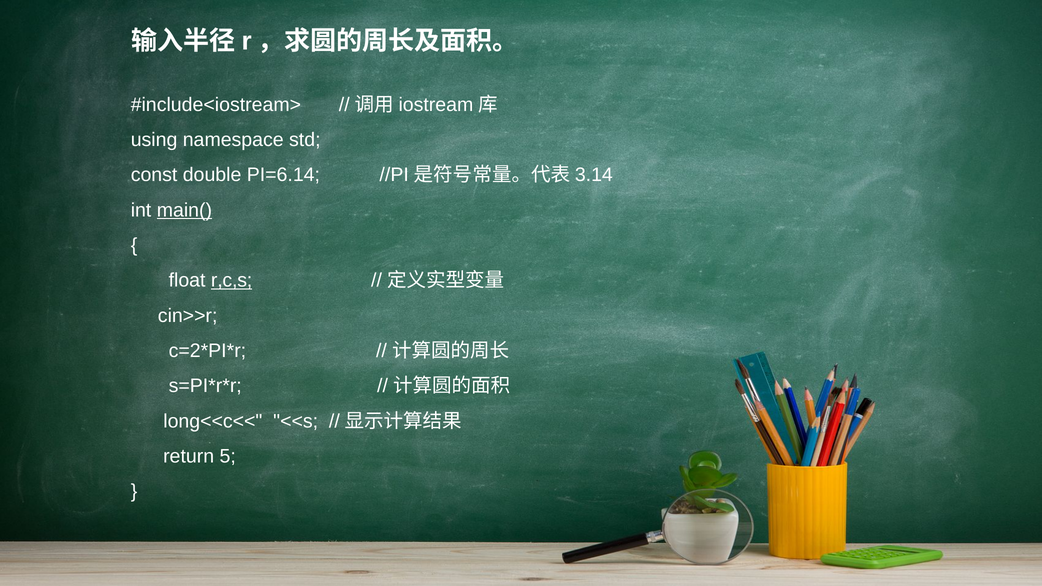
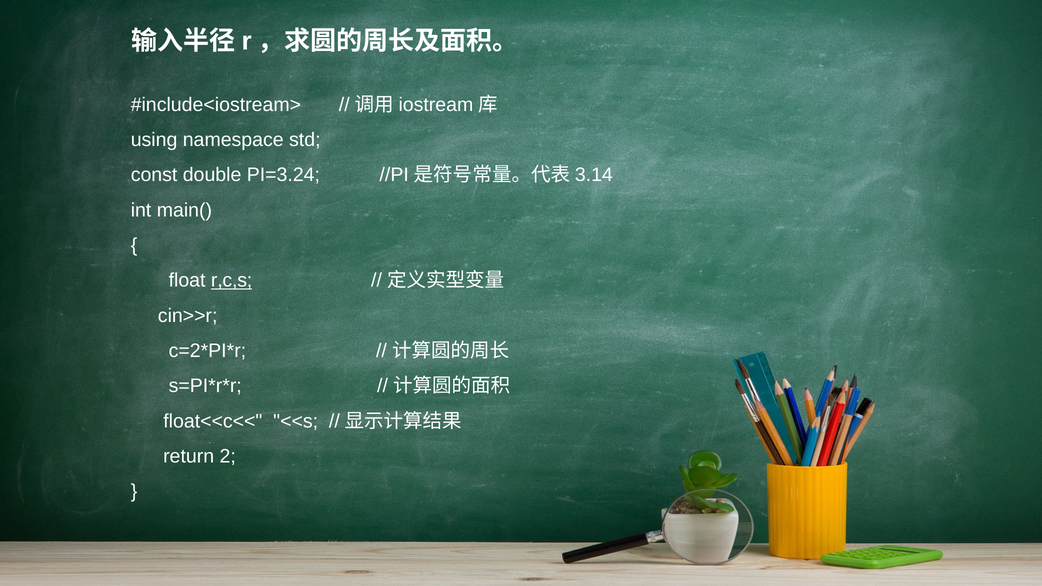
PI=6.14: PI=6.14 -> PI=3.24
main( underline: present -> none
long<<c<<: long<<c<< -> float<<c<<
5: 5 -> 2
